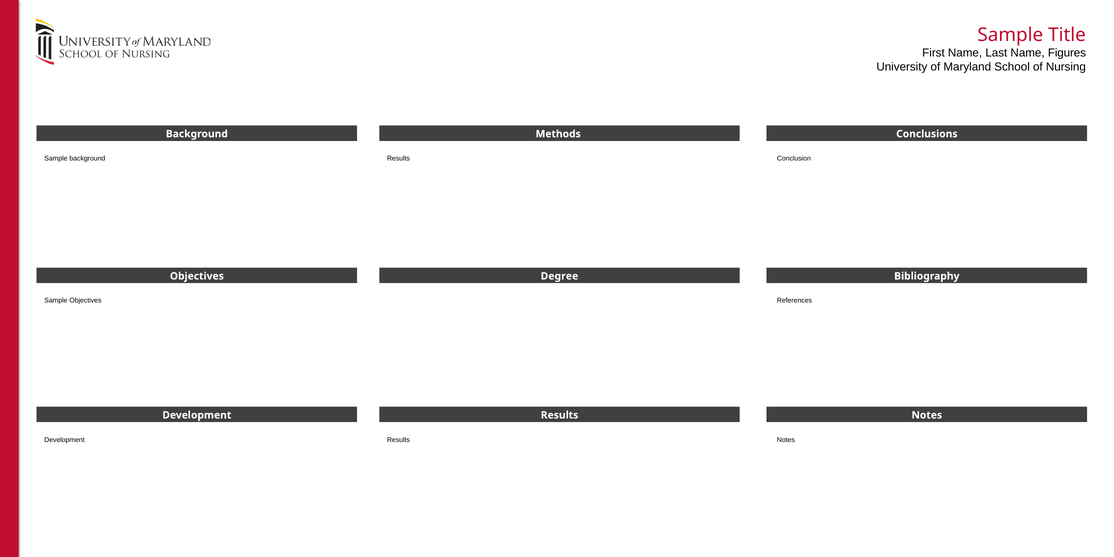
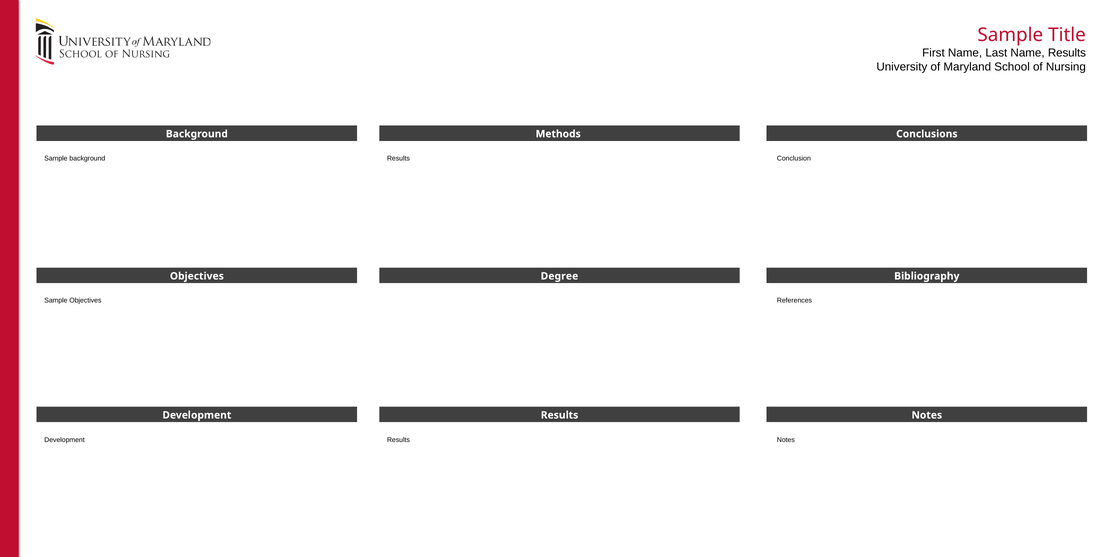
Name Figures: Figures -> Results
